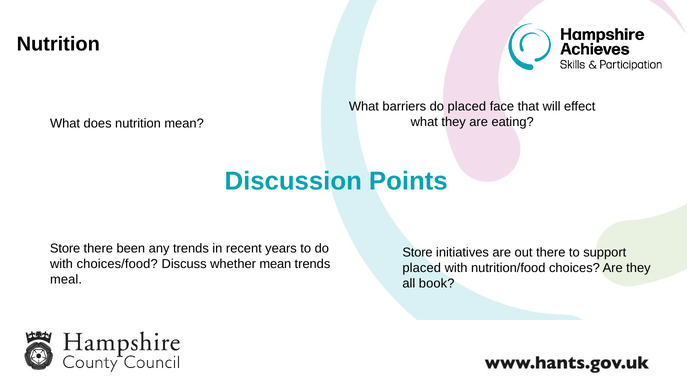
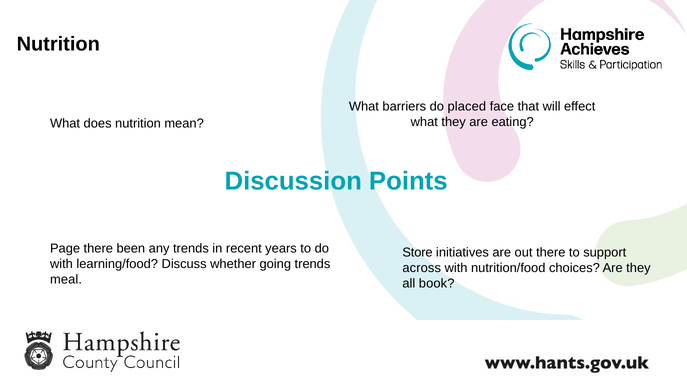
Store at (65, 248): Store -> Page
choices/food: choices/food -> learning/food
whether mean: mean -> going
placed at (422, 268): placed -> across
